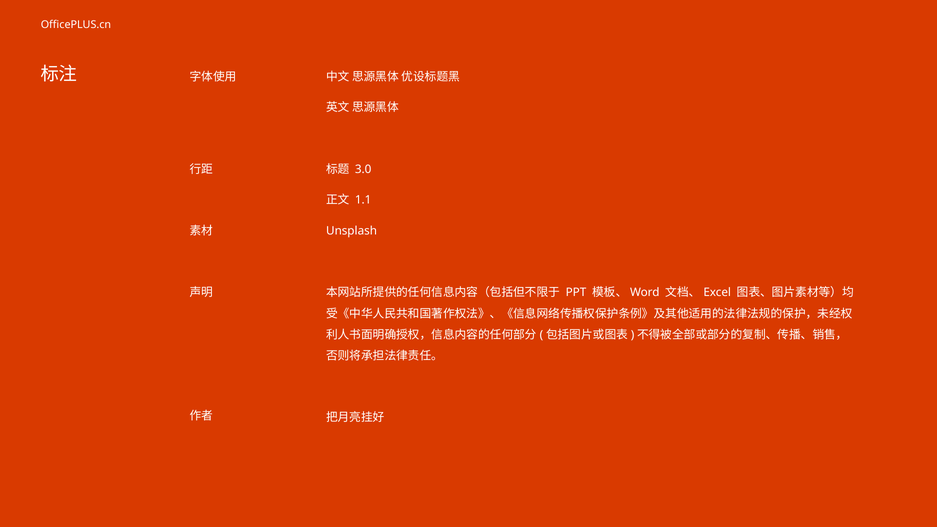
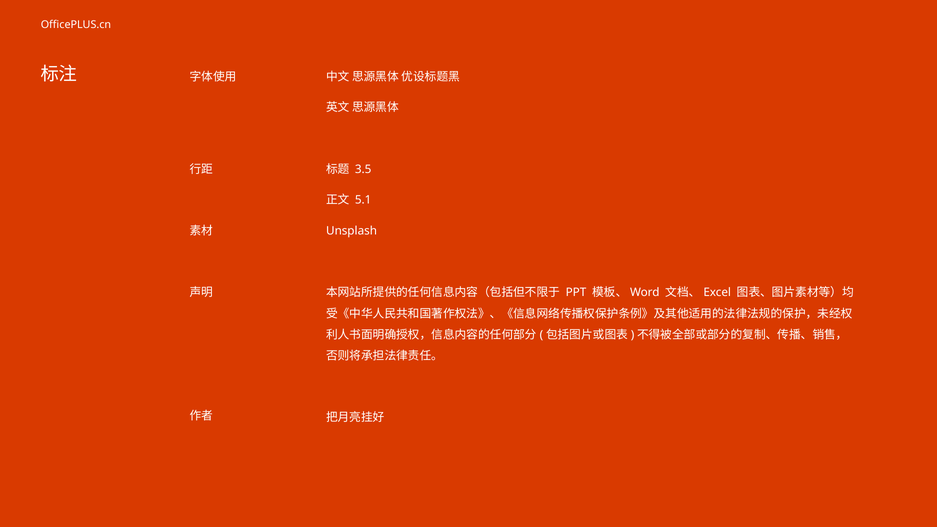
3.0: 3.0 -> 3.5
1.1: 1.1 -> 5.1
